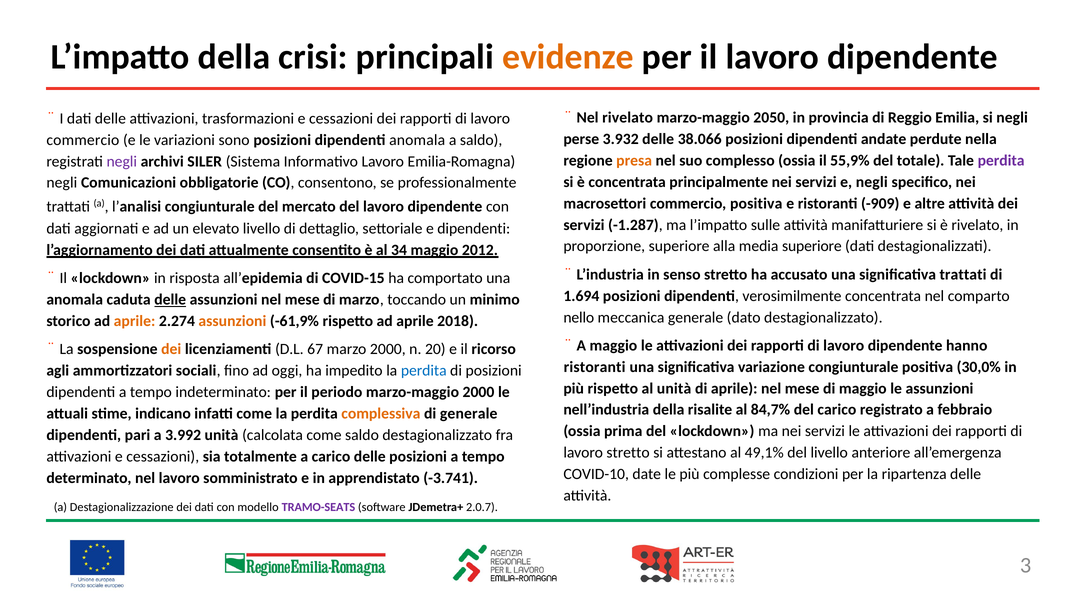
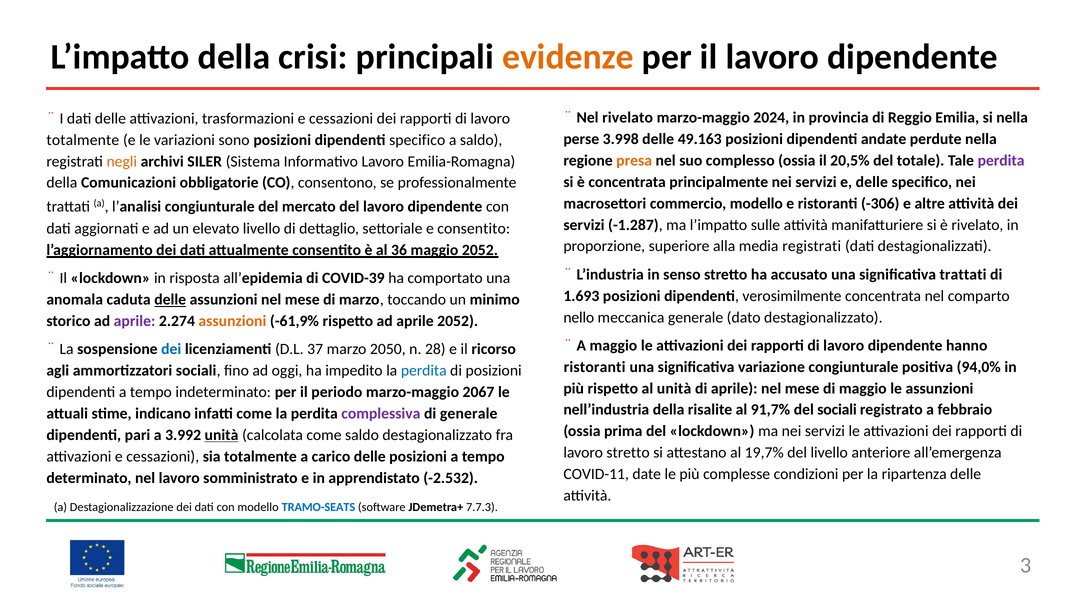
2050: 2050 -> 2024
si negli: negli -> nella
3.932: 3.932 -> 3.998
38.066: 38.066 -> 49.163
commercio at (83, 140): commercio -> totalmente
dipendenti anomala: anomala -> specifico
55,9%: 55,9% -> 20,5%
negli at (122, 161) colour: purple -> orange
e negli: negli -> delle
negli at (62, 183): negli -> della
commercio positiva: positiva -> modello
-909: -909 -> -306
e dipendenti: dipendenti -> consentito
media superiore: superiore -> registrati
34: 34 -> 36
maggio 2012: 2012 -> 2052
COVID-15: COVID-15 -> COVID-39
1.694: 1.694 -> 1.693
aprile at (135, 321) colour: orange -> purple
aprile 2018: 2018 -> 2052
dei at (171, 349) colour: orange -> blue
67: 67 -> 37
marzo 2000: 2000 -> 2050
20: 20 -> 28
30,0%: 30,0% -> 94,0%
marzo-maggio 2000: 2000 -> 2067
84,7%: 84,7% -> 91,7%
del carico: carico -> sociali
complessiva colour: orange -> purple
unità at (222, 435) underline: none -> present
49,1%: 49,1% -> 19,7%
COVID-10: COVID-10 -> COVID-11
-3.741: -3.741 -> -2.532
TRAMO-SEATS colour: purple -> blue
2.0.7: 2.0.7 -> 7.7.3
